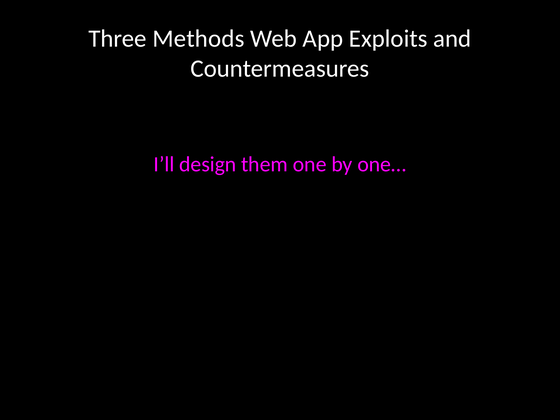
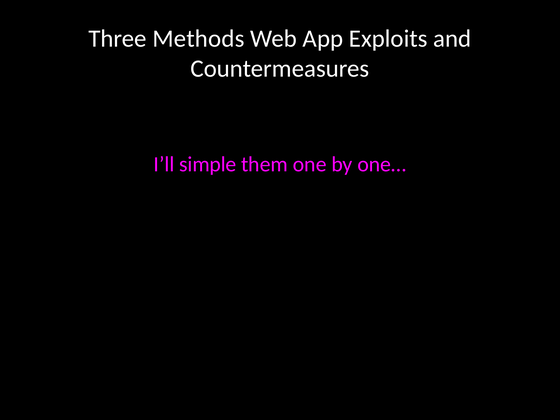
design: design -> simple
